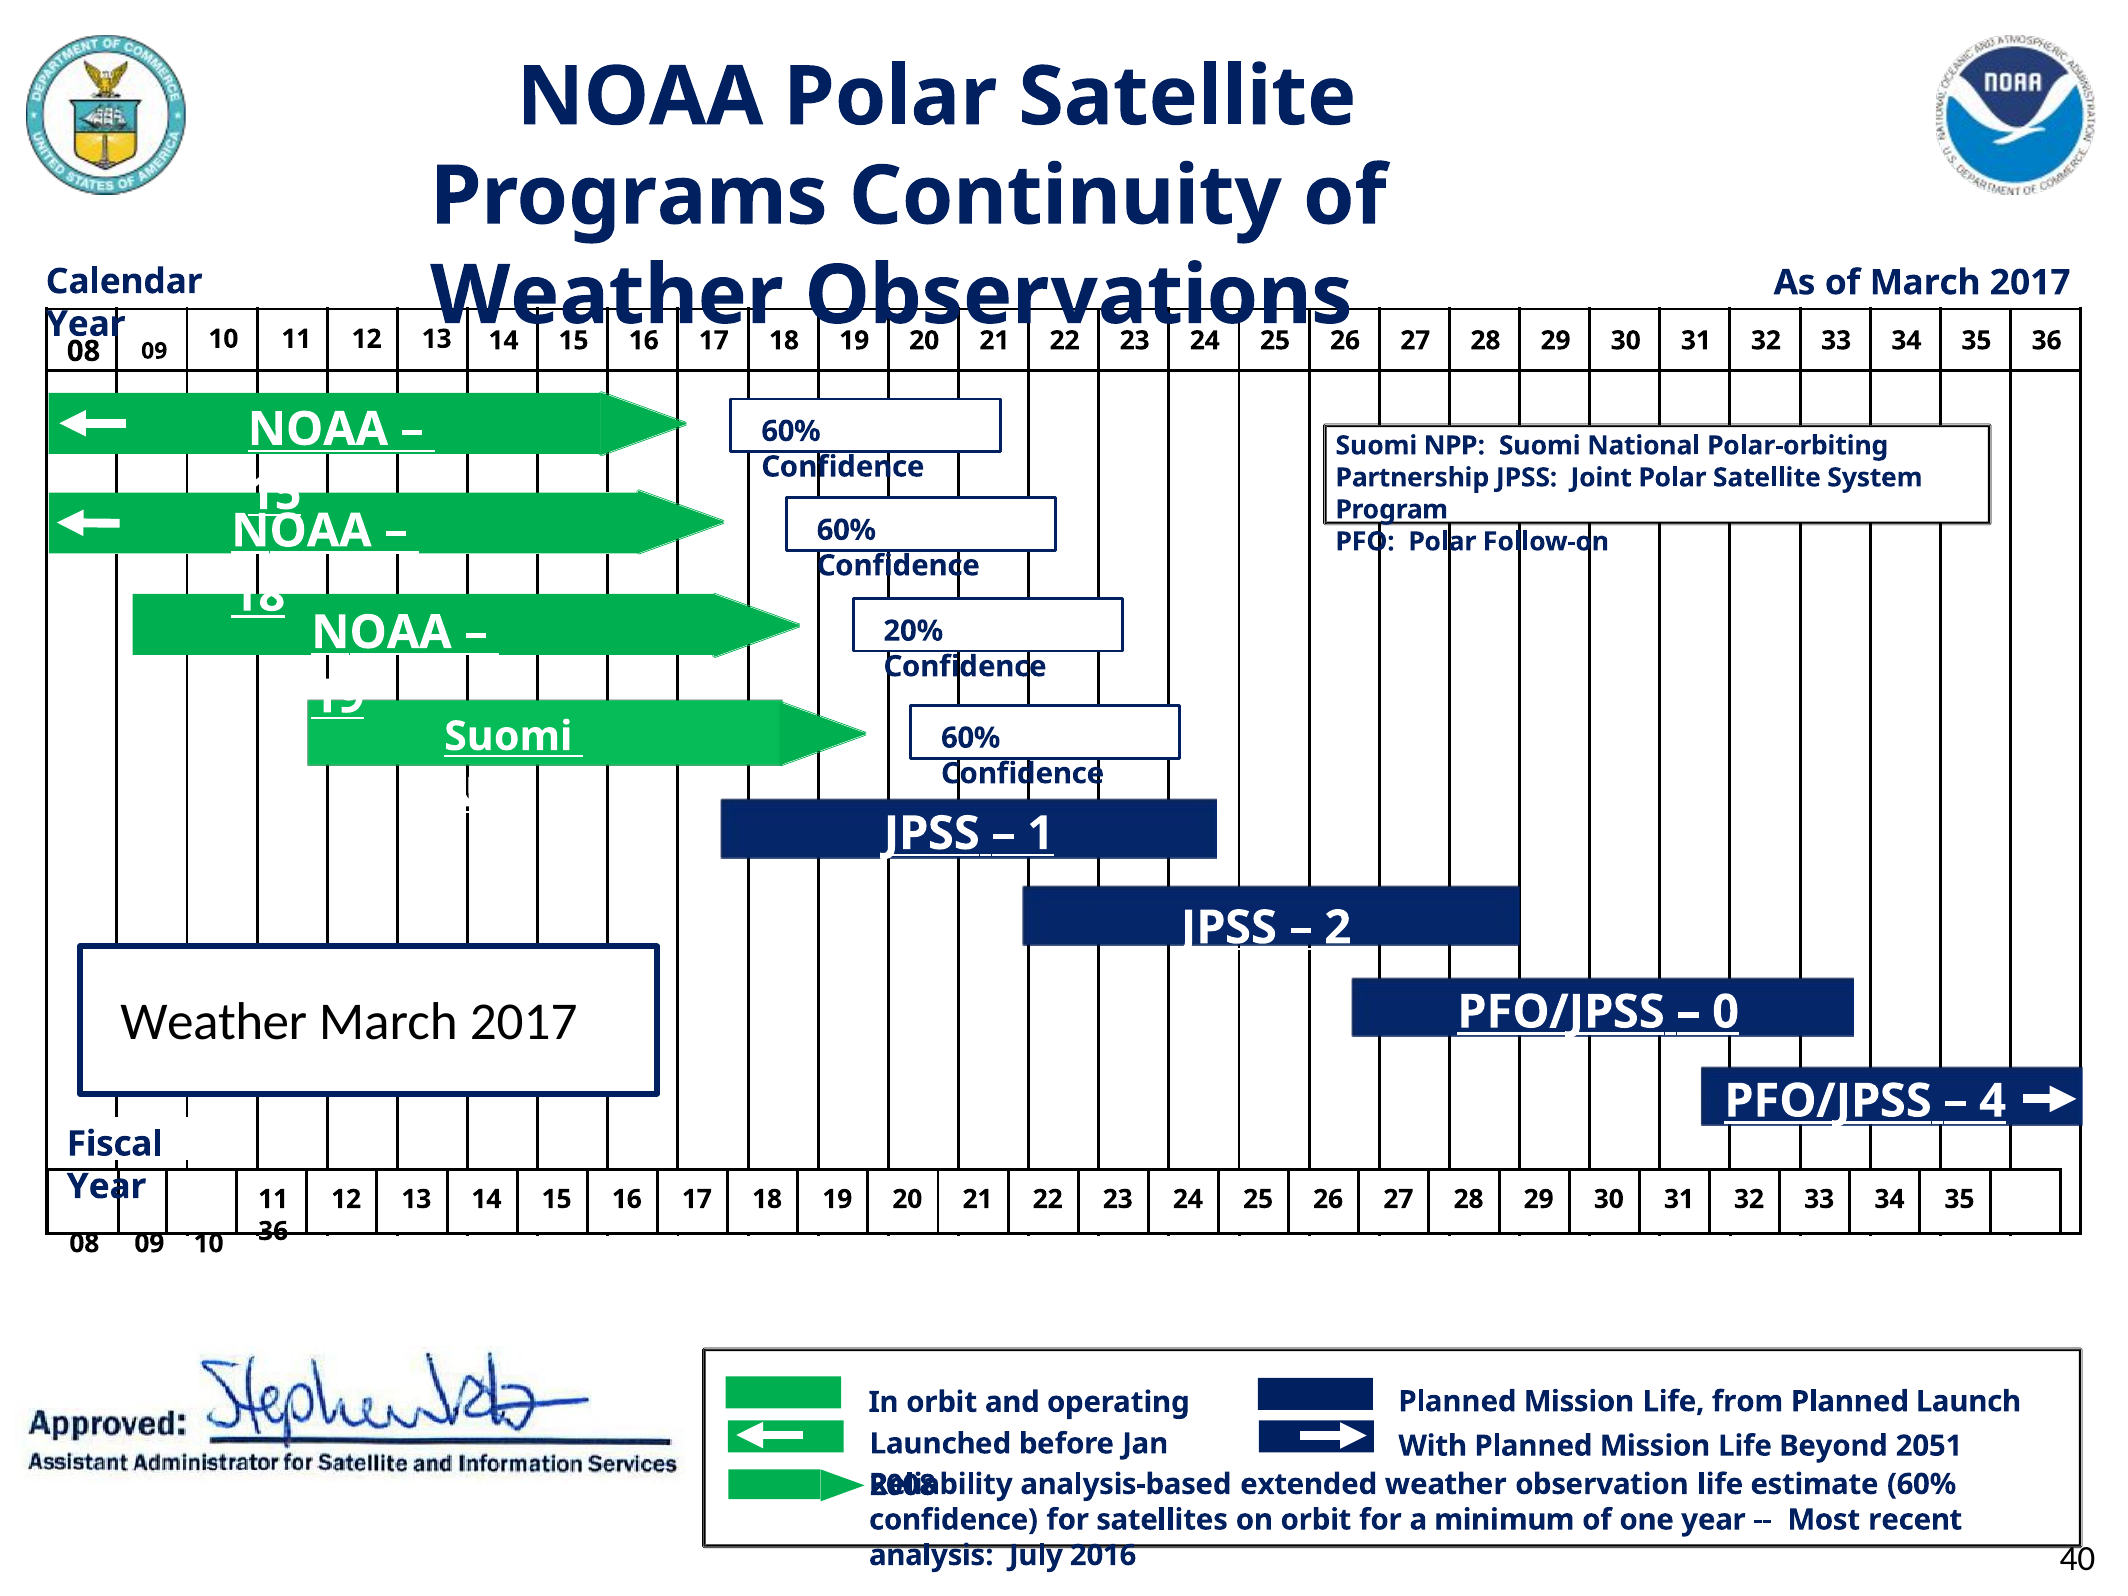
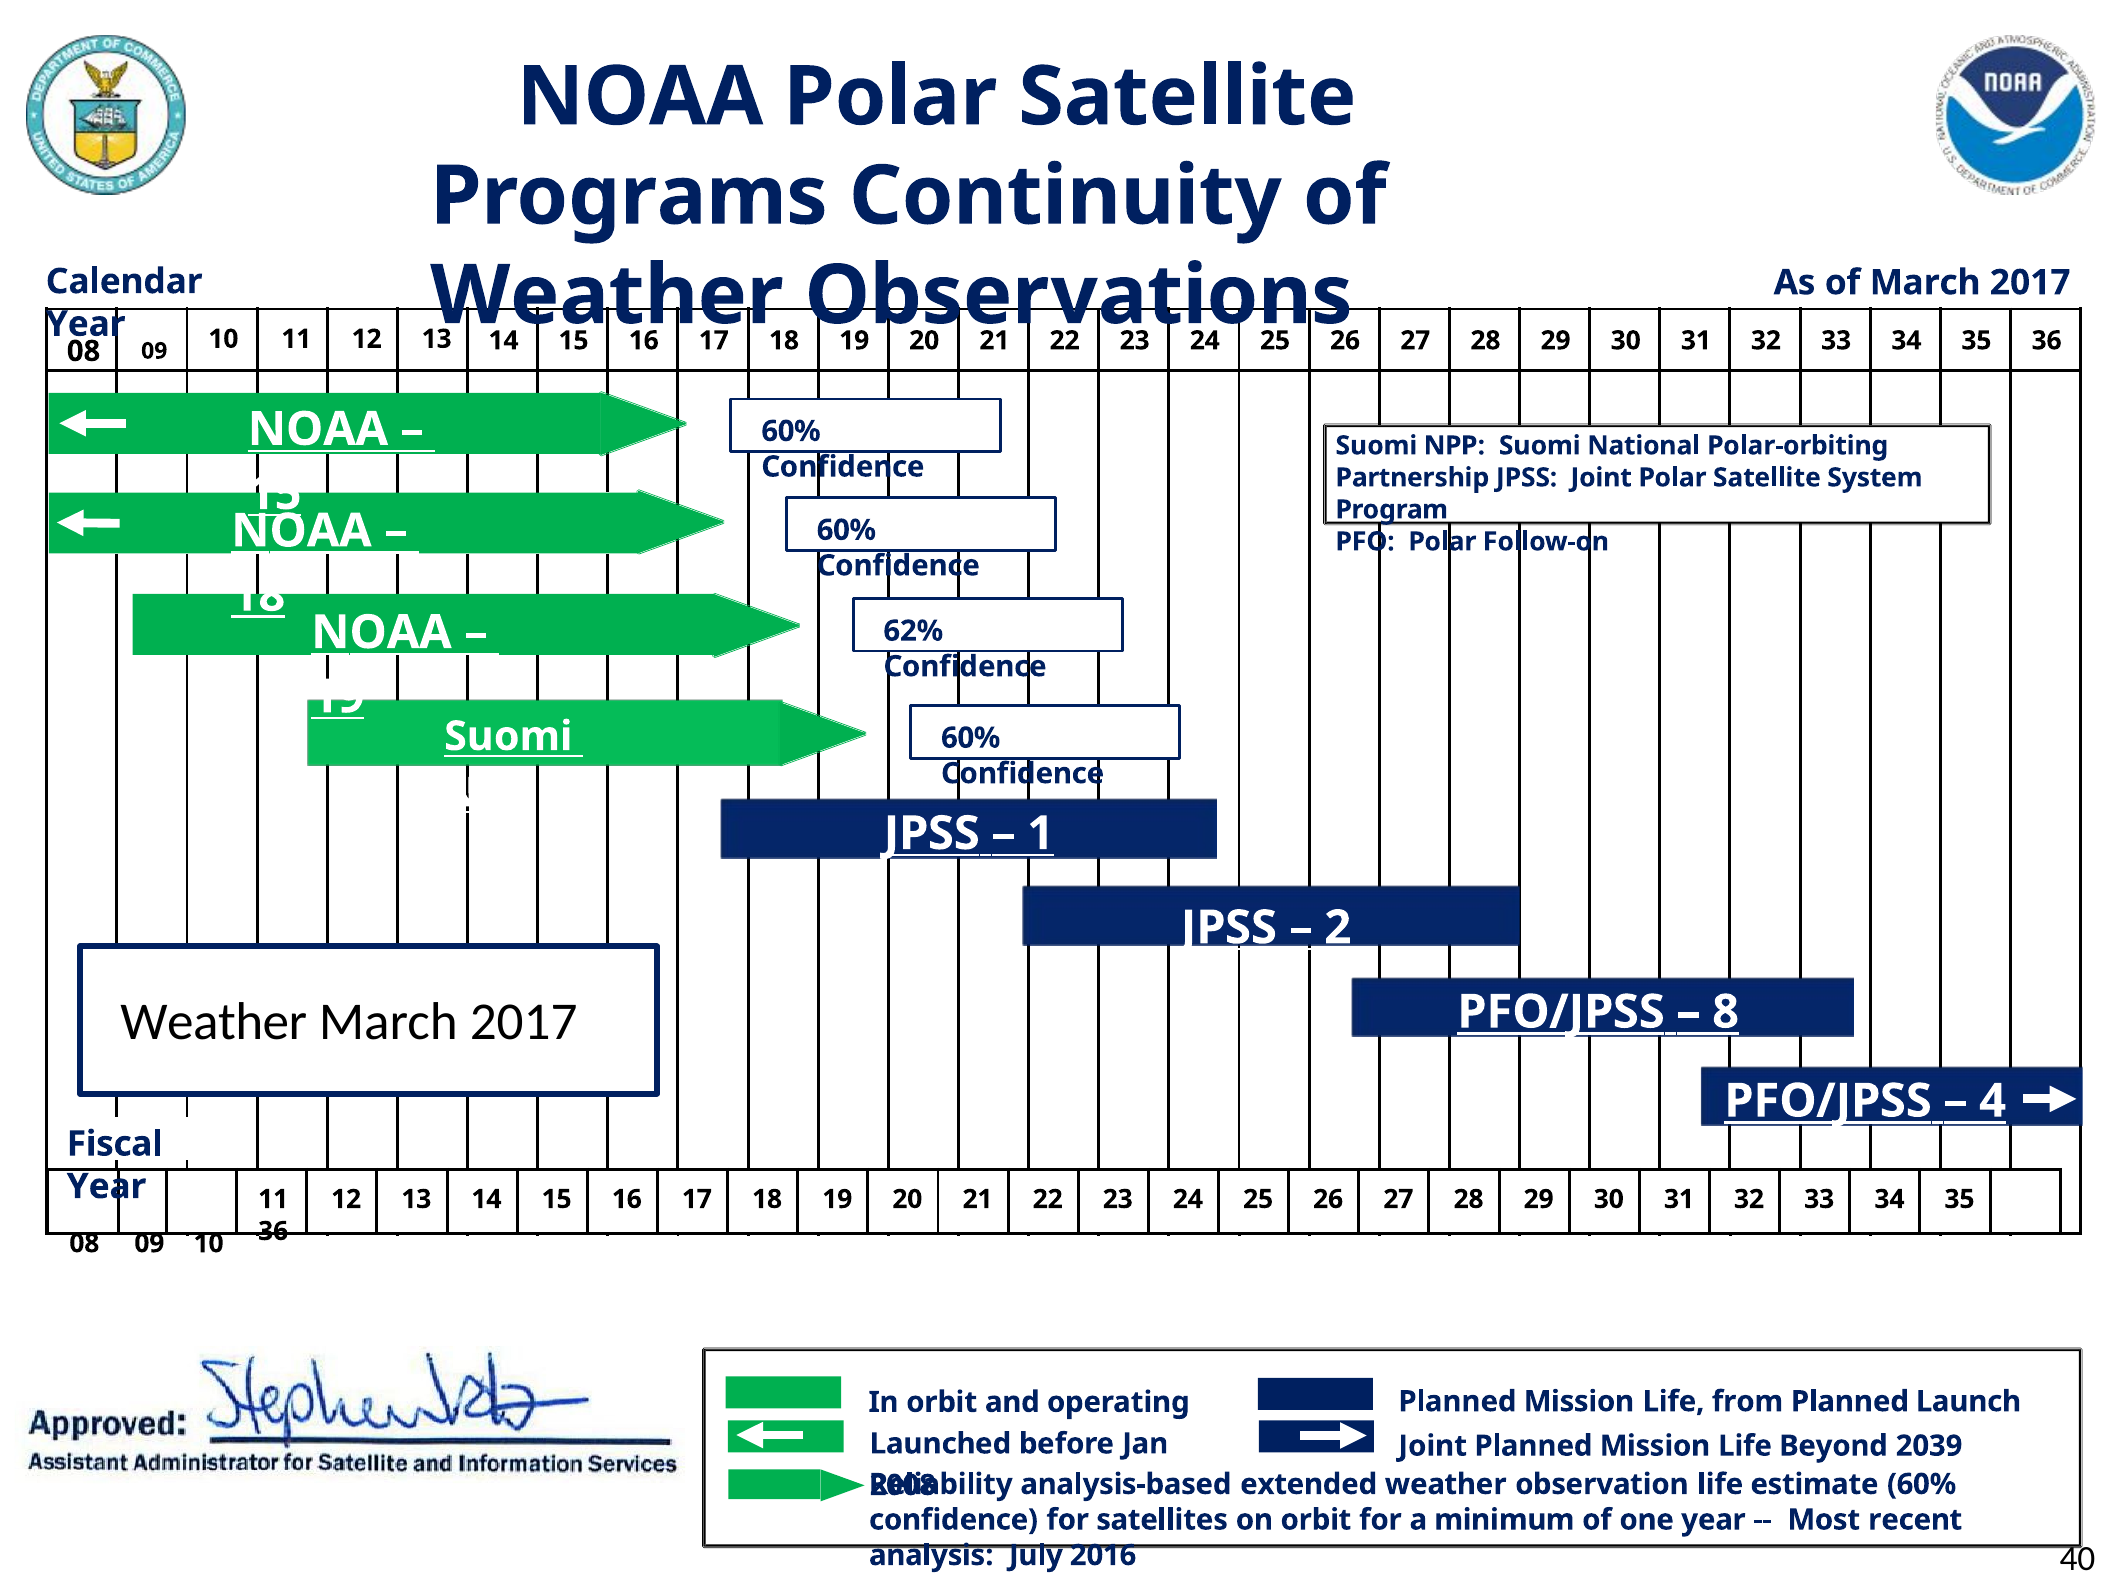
20%: 20% -> 62%
0: 0 -> 8
With at (1433, 1446): With -> Joint
2051: 2051 -> 2039
